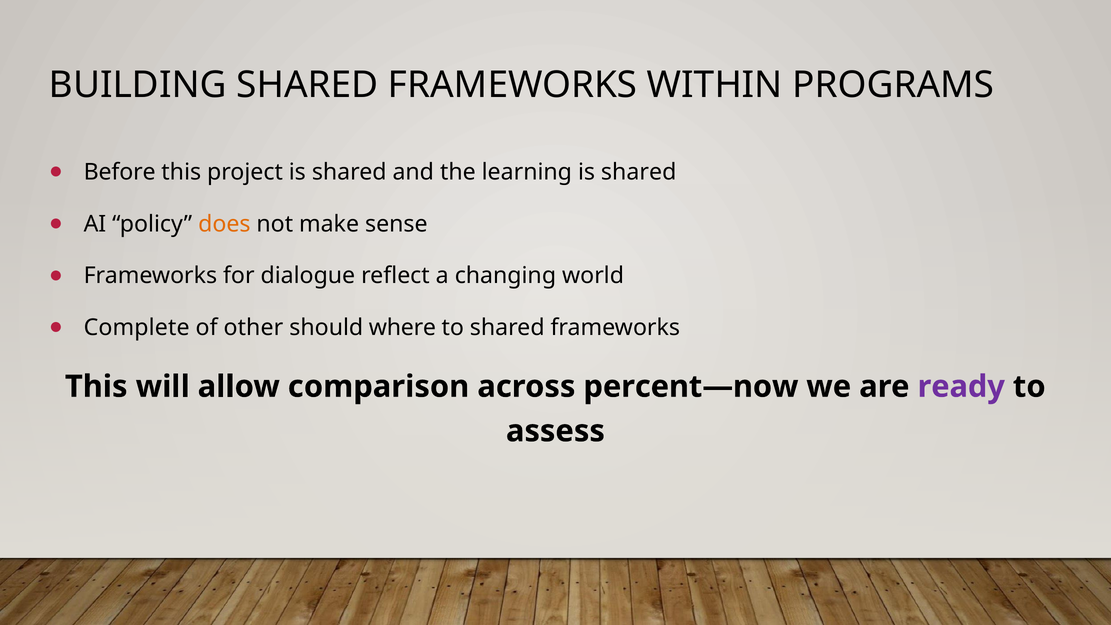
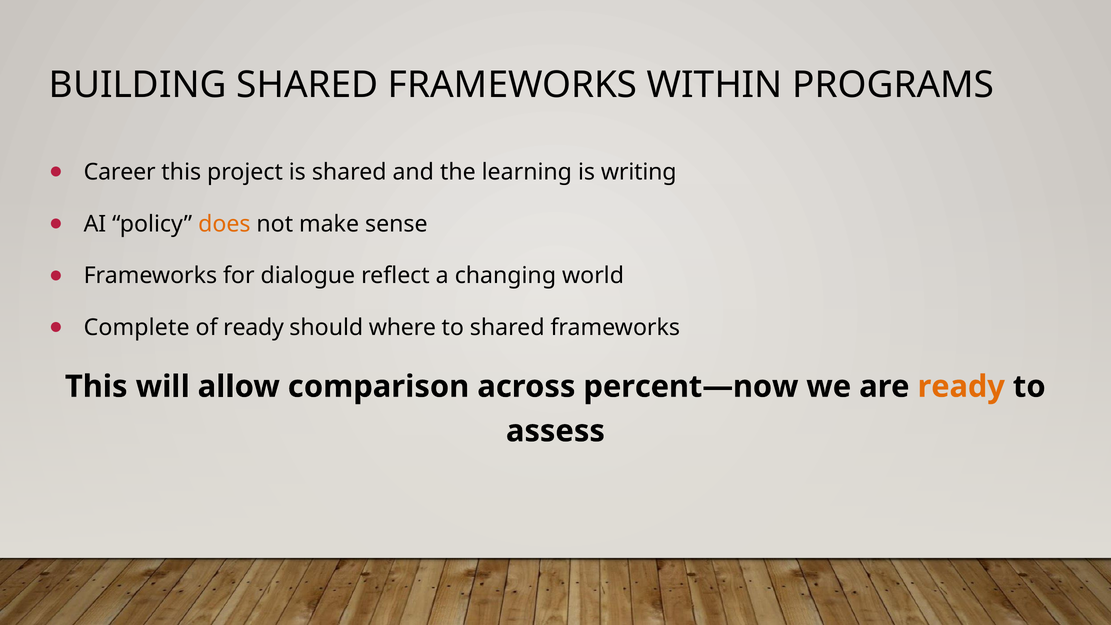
Before: Before -> Career
learning is shared: shared -> writing
of other: other -> ready
ready at (961, 387) colour: purple -> orange
